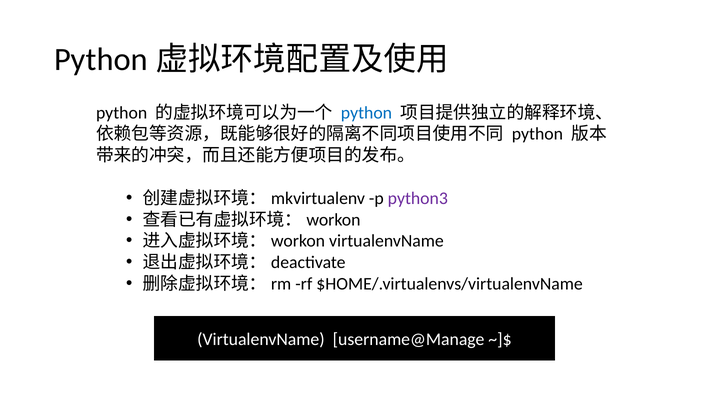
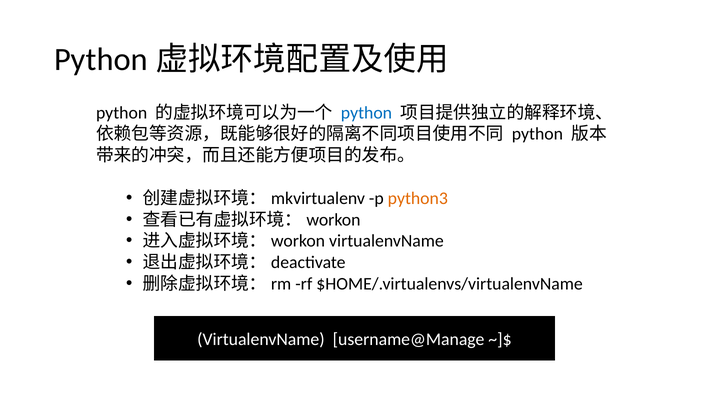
python3 colour: purple -> orange
